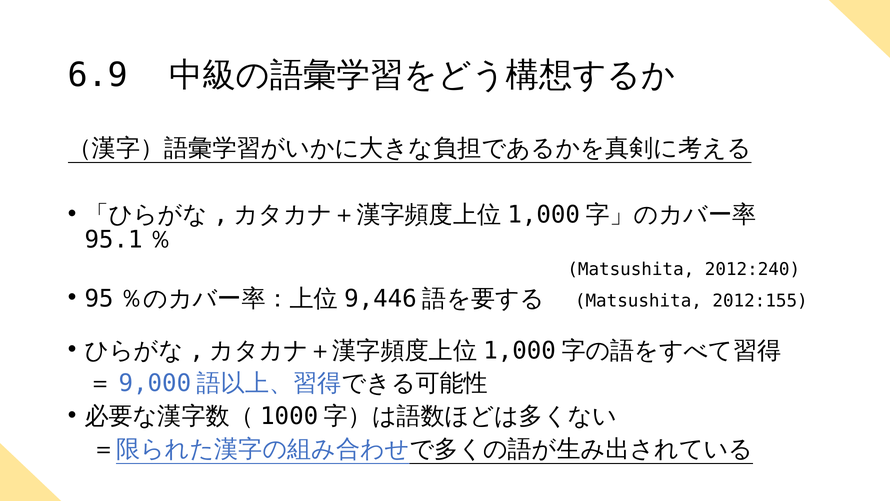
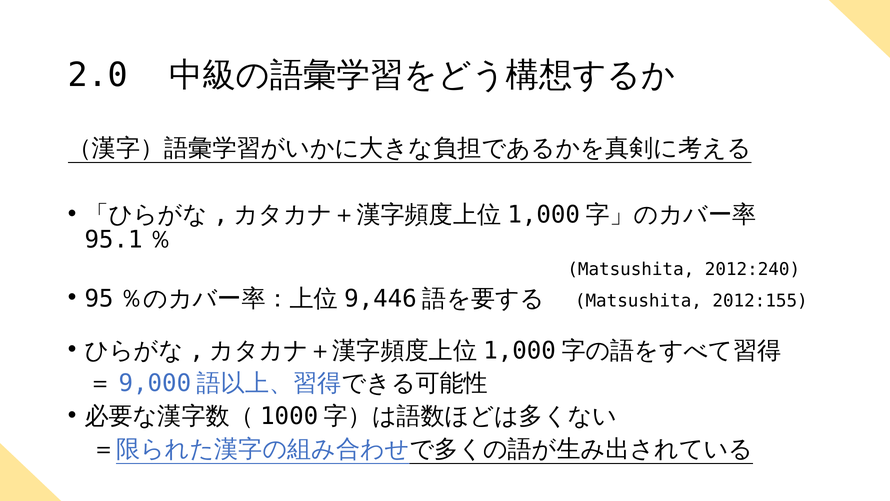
6.9: 6.9 -> 2.0
